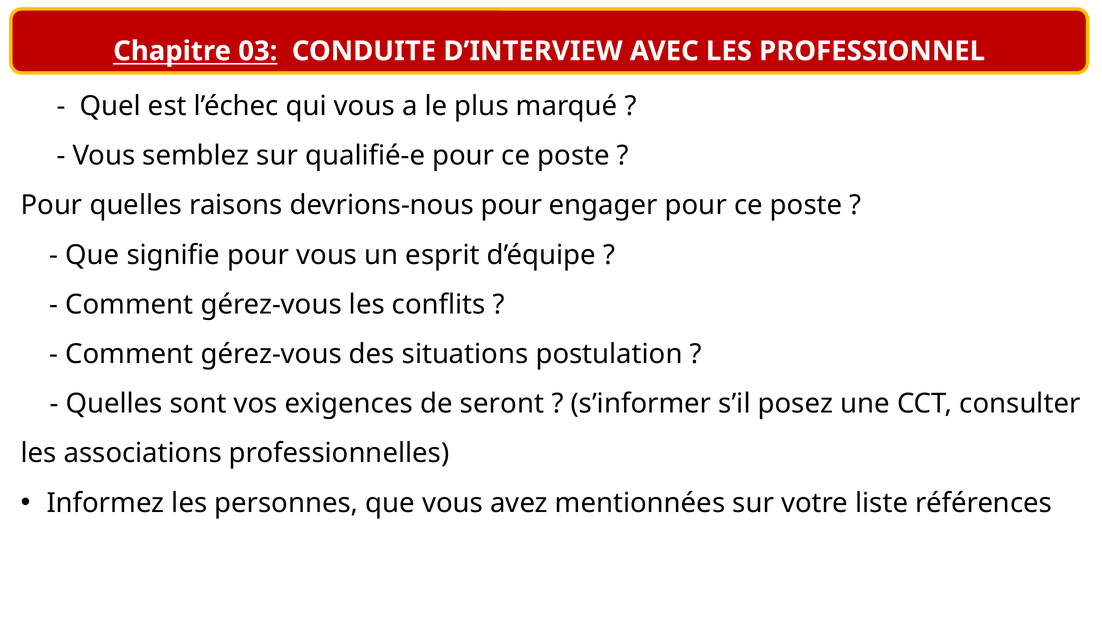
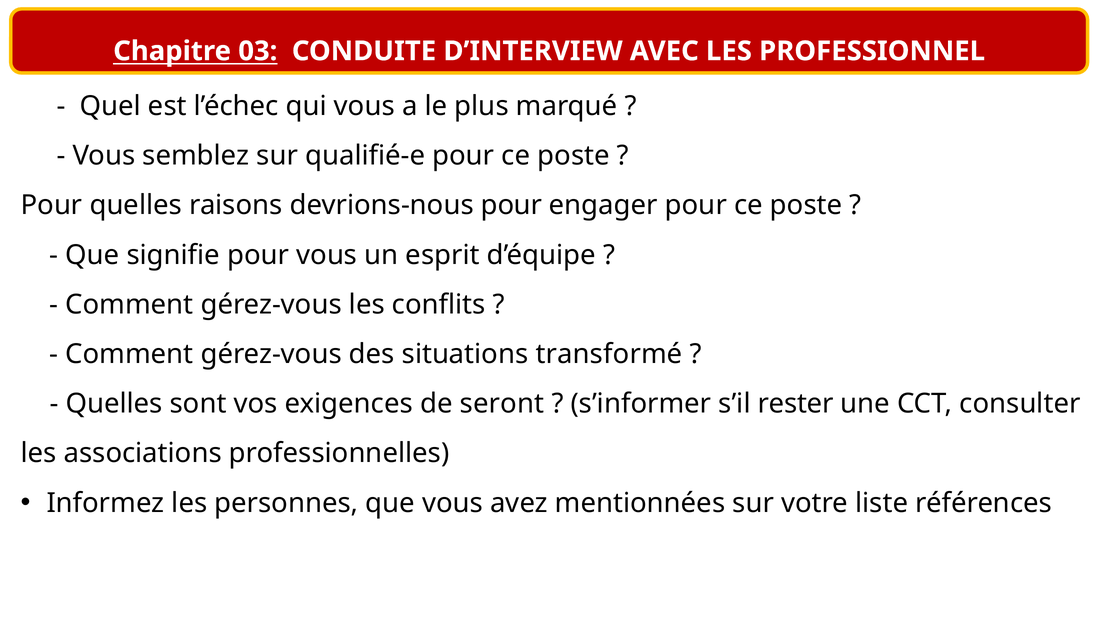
postulation: postulation -> transformé
posez: posez -> rester
